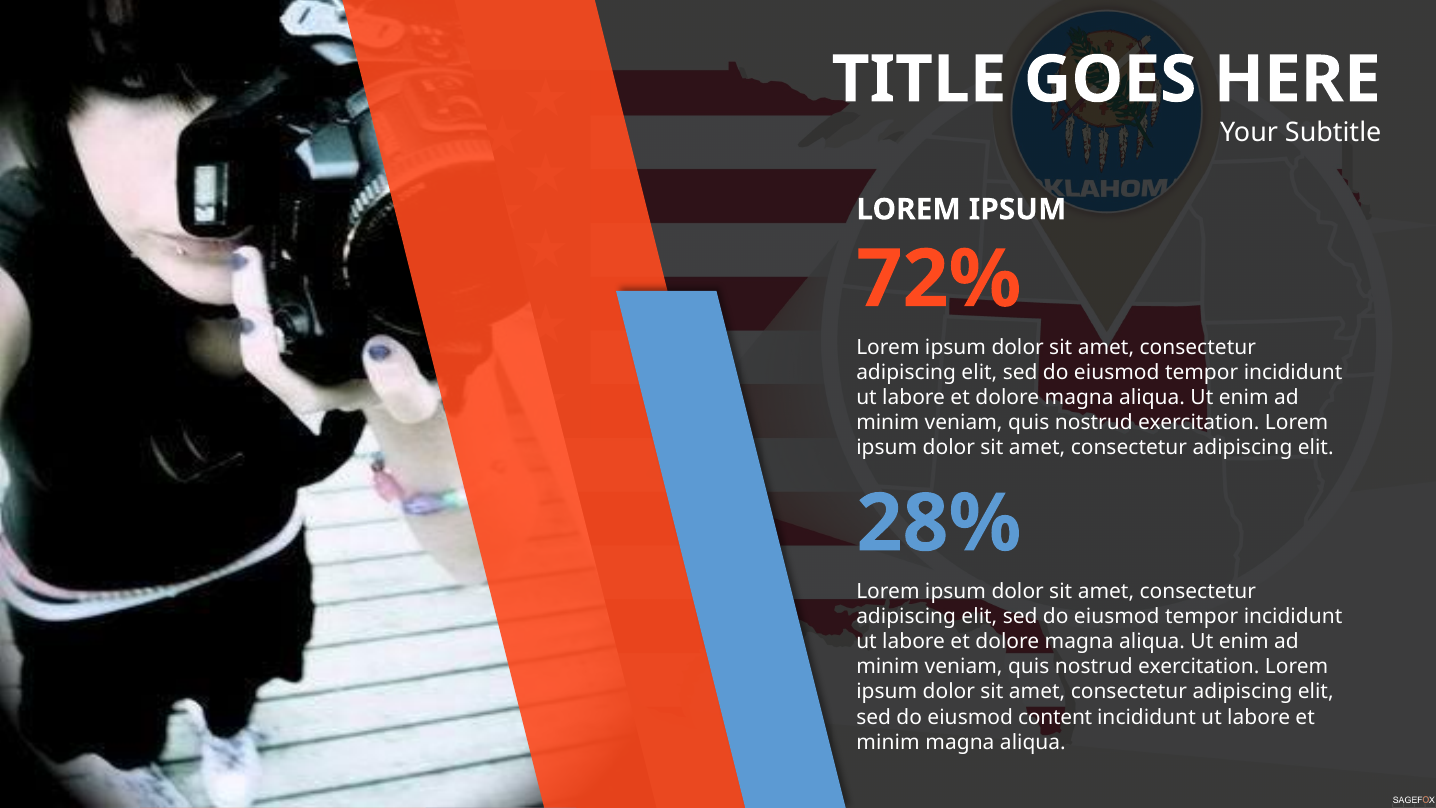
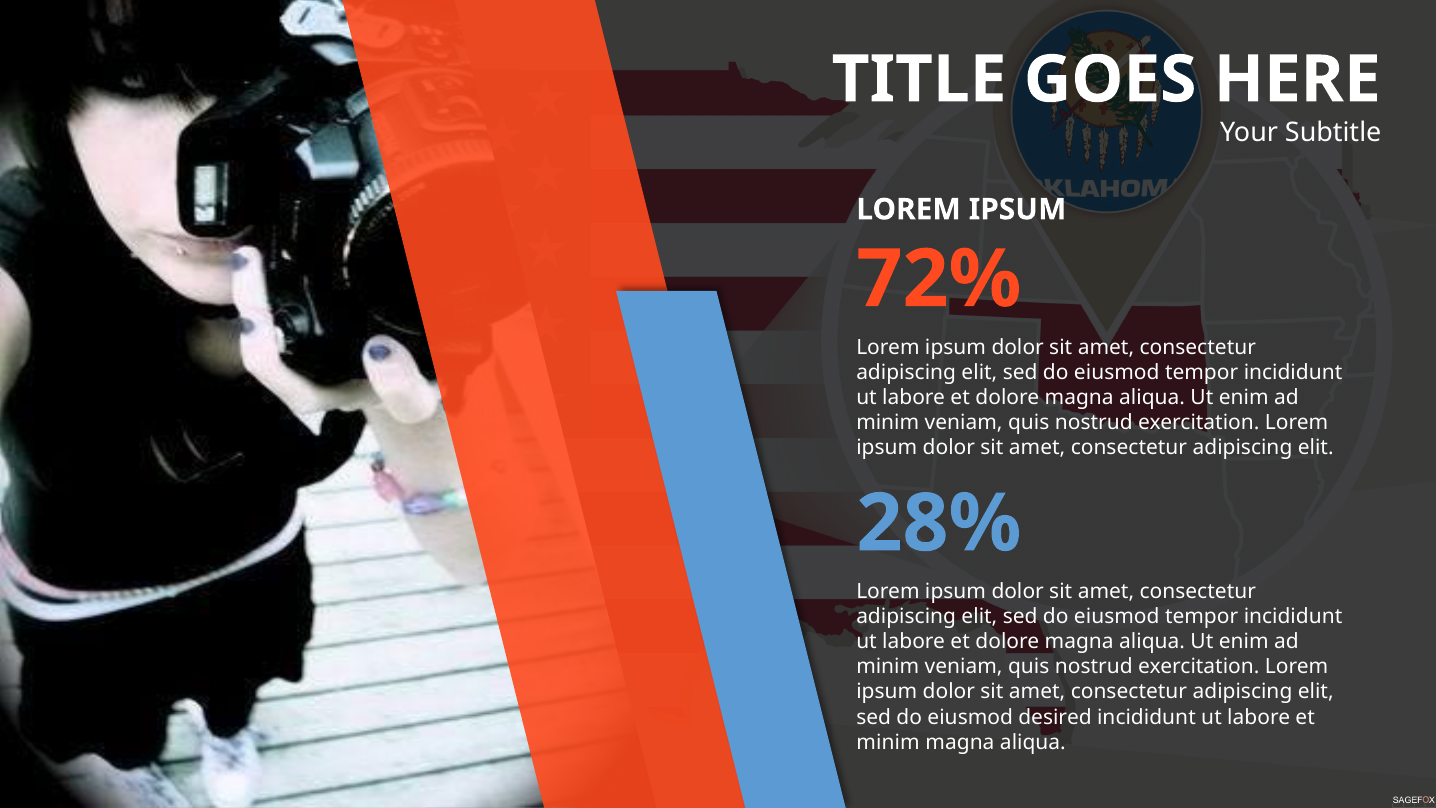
content: content -> desired
